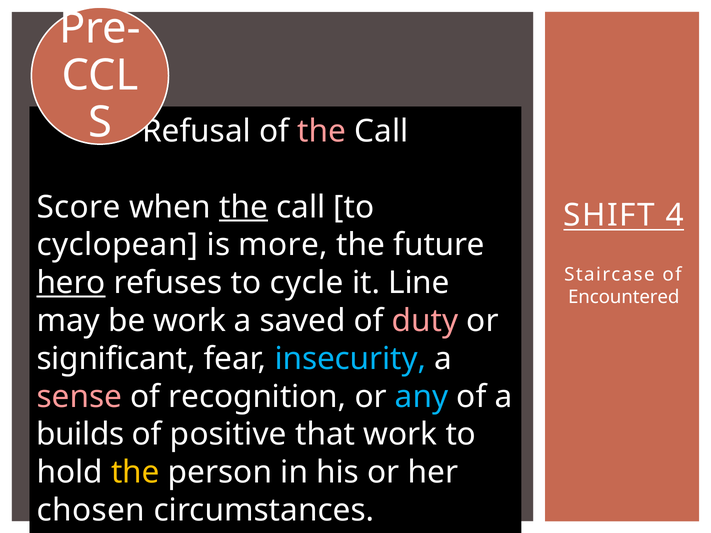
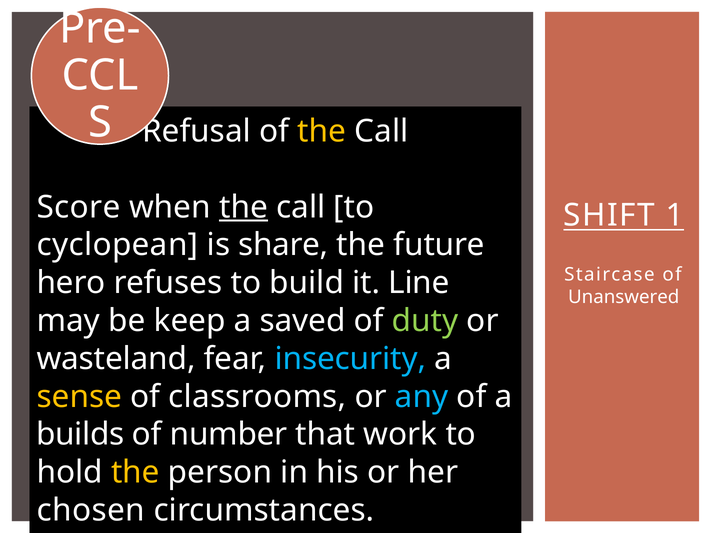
the at (322, 131) colour: pink -> yellow
4: 4 -> 1
more: more -> share
hero underline: present -> none
cycle: cycle -> build
Encountered: Encountered -> Unanswered
be work: work -> keep
duty colour: pink -> light green
significant: significant -> wasteland
sense colour: pink -> yellow
recognition: recognition -> classrooms
positive: positive -> number
